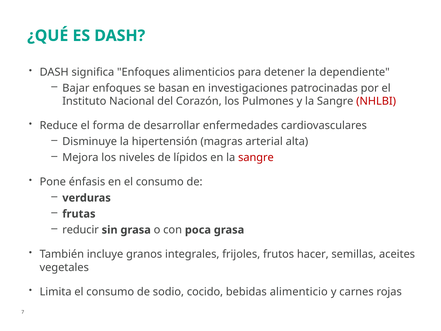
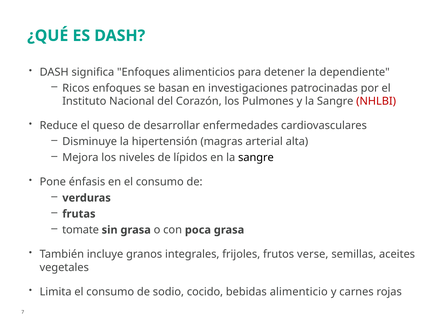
Bajar: Bajar -> Ricos
forma: forma -> queso
sangre at (256, 158) colour: red -> black
reducir: reducir -> tomate
hacer: hacer -> verse
